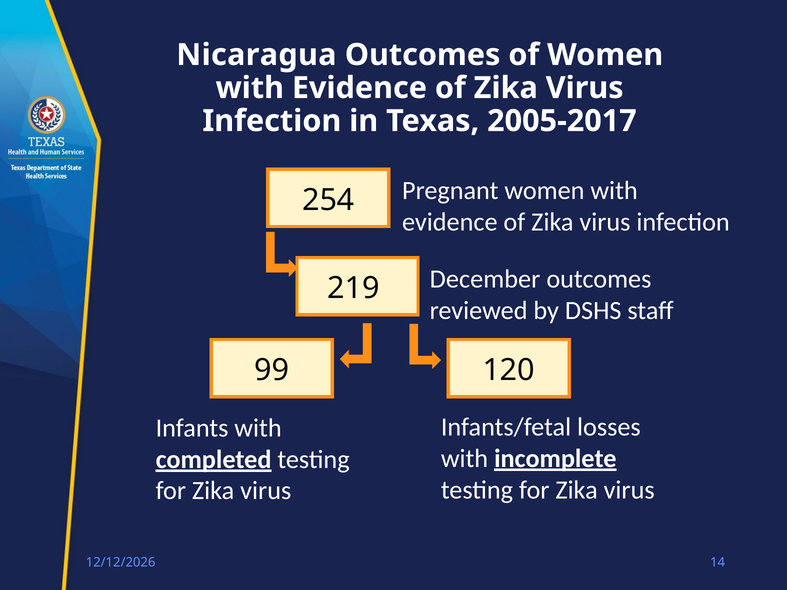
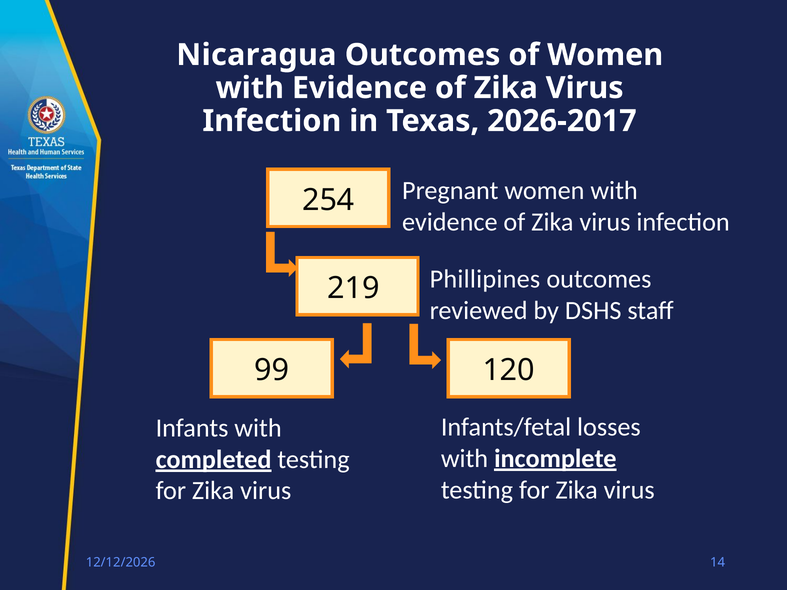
2005-2017: 2005-2017 -> 2026-2017
December: December -> Phillipines
